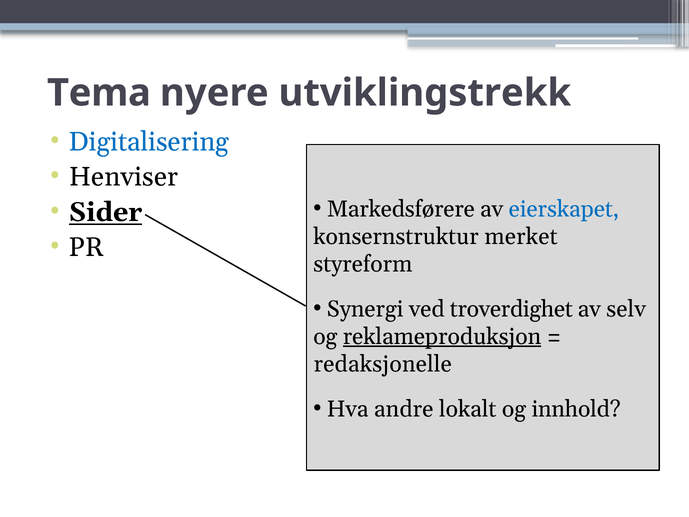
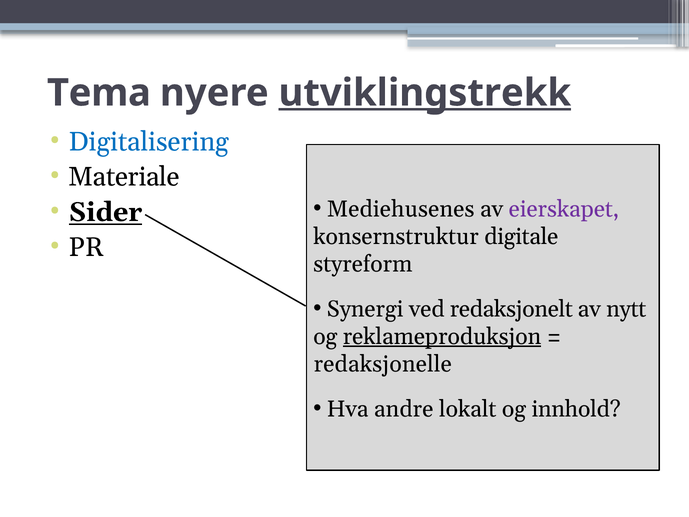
utviklingstrekk underline: none -> present
Henviser: Henviser -> Materiale
Markedsførere: Markedsførere -> Mediehusenes
eierskapet colour: blue -> purple
merket: merket -> digitale
troverdighet: troverdighet -> redaksjonelt
selv: selv -> nytt
